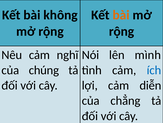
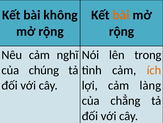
mình: mình -> trong
ích colour: blue -> orange
diễn: diễn -> làng
